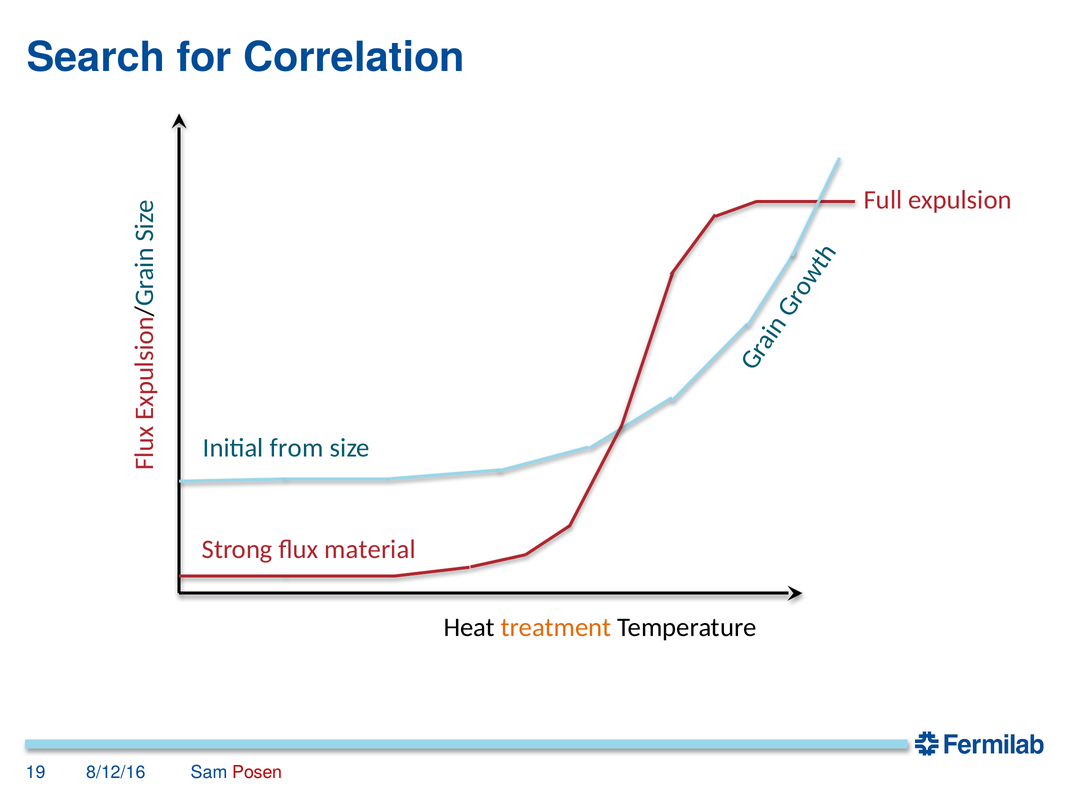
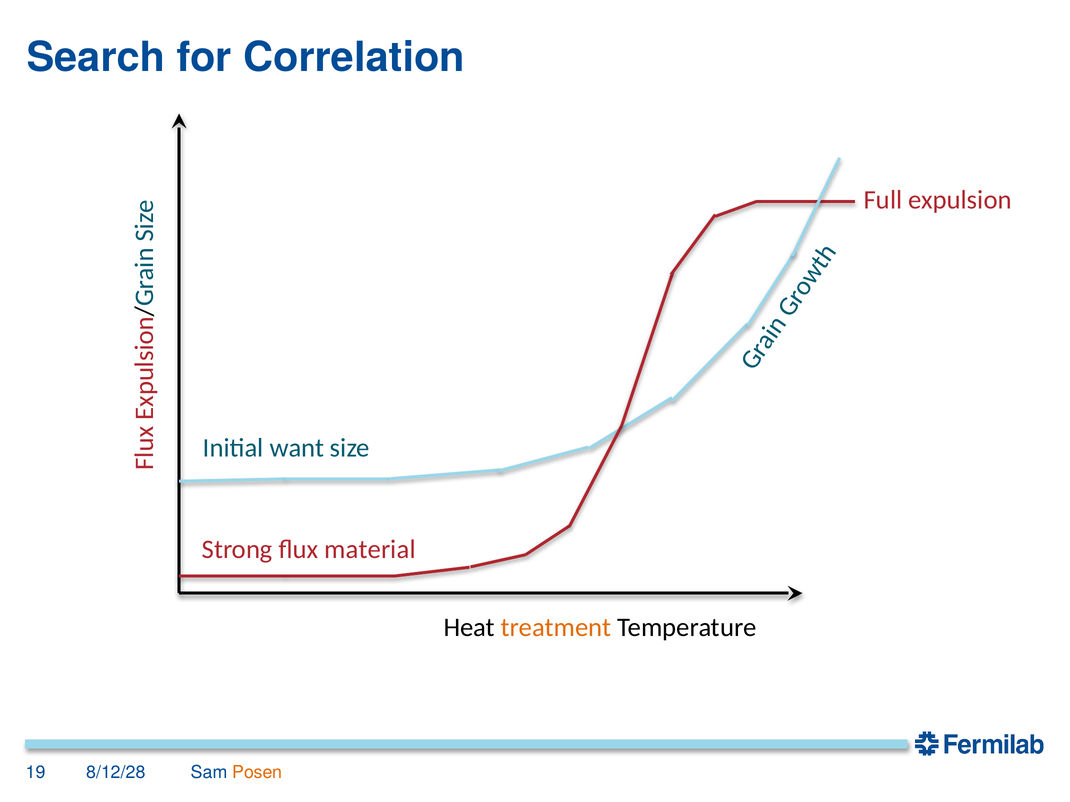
from: from -> want
8/12/16: 8/12/16 -> 8/12/28
Posen colour: red -> orange
